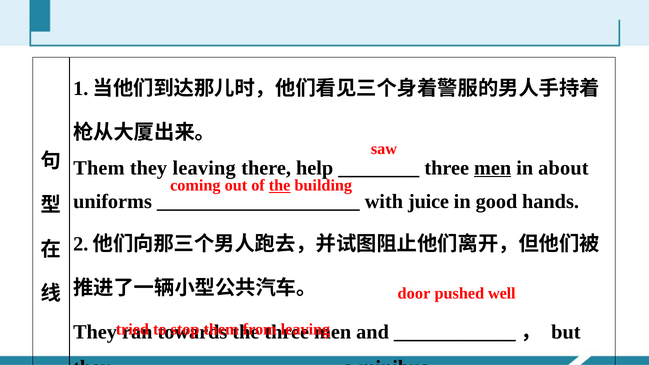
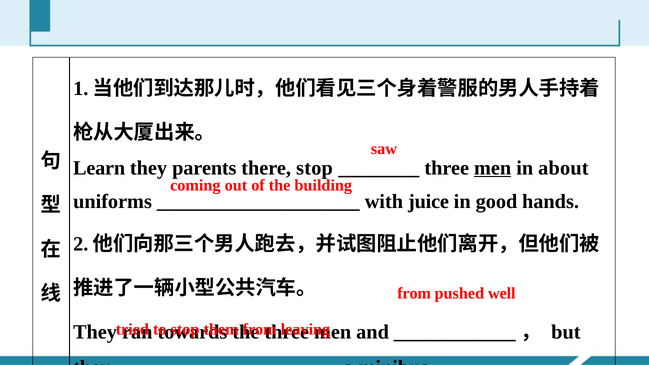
Them at (99, 168): Them -> Learn
they leaving: leaving -> parents
there help: help -> stop
the at (280, 185) underline: present -> none
door at (414, 294): door -> from
